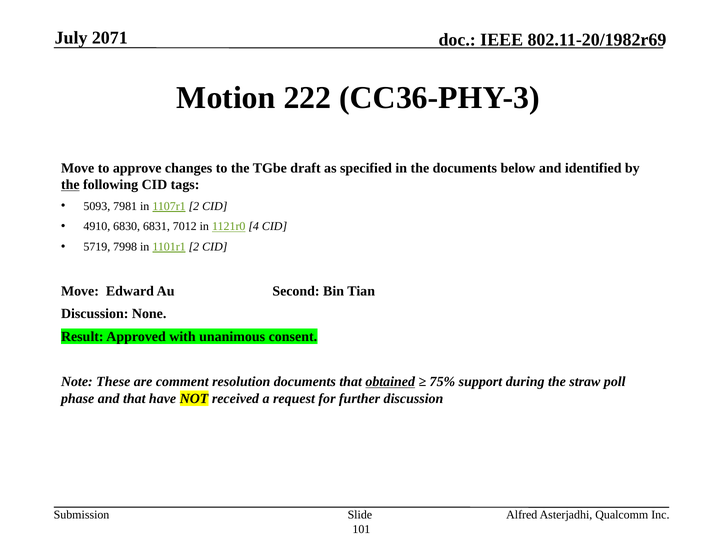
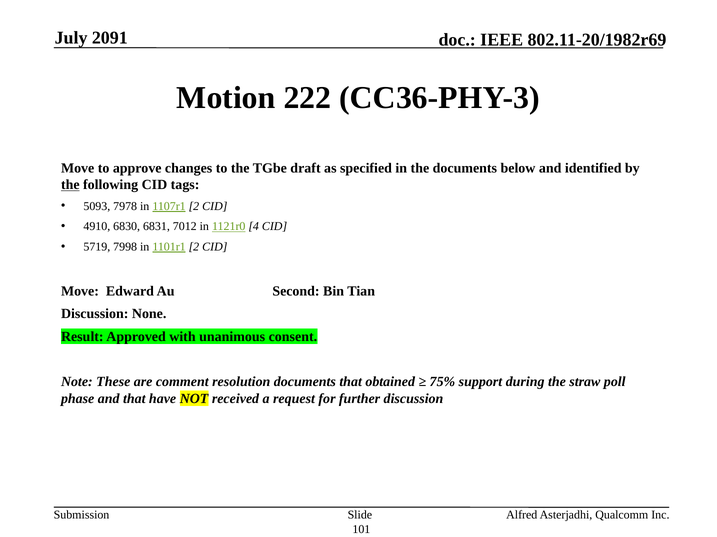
2071: 2071 -> 2091
7981: 7981 -> 7978
obtained underline: present -> none
